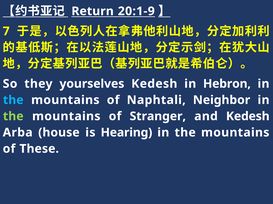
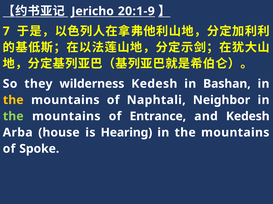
Return: Return -> Jericho
yourselves: yourselves -> wilderness
Hebron: Hebron -> Bashan
the at (13, 100) colour: light blue -> yellow
Stranger: Stranger -> Entrance
These: These -> Spoke
